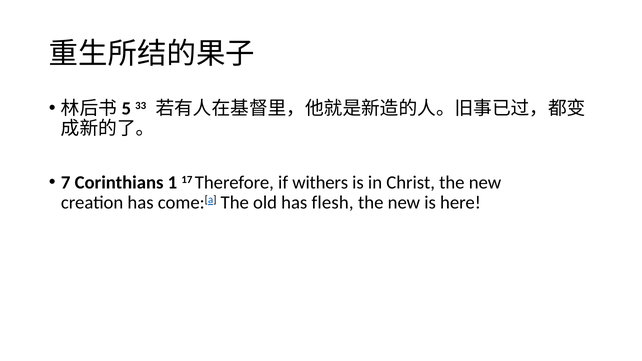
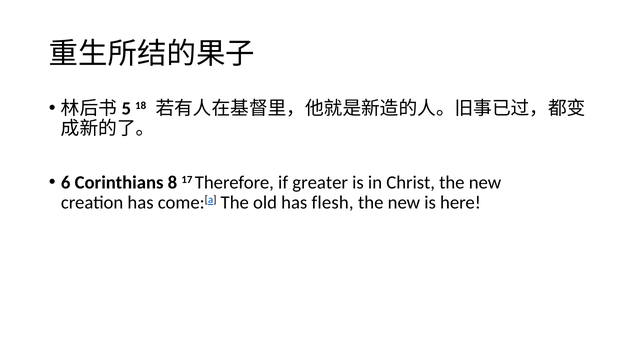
33: 33 -> 18
7: 7 -> 6
1: 1 -> 8
withers: withers -> greater
